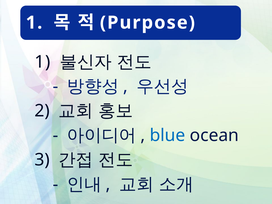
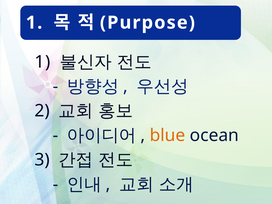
blue colour: blue -> orange
